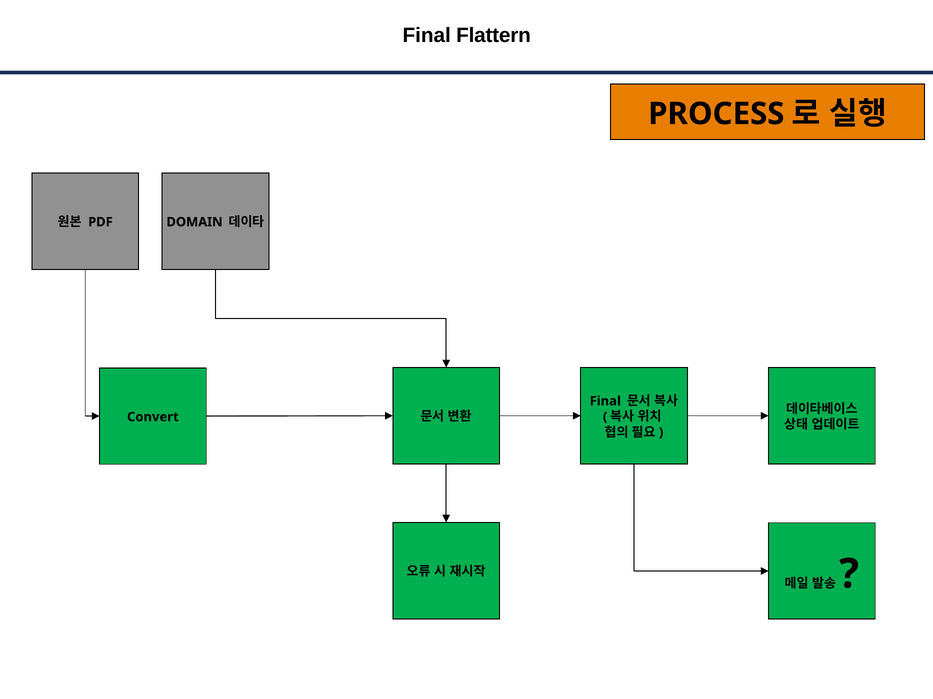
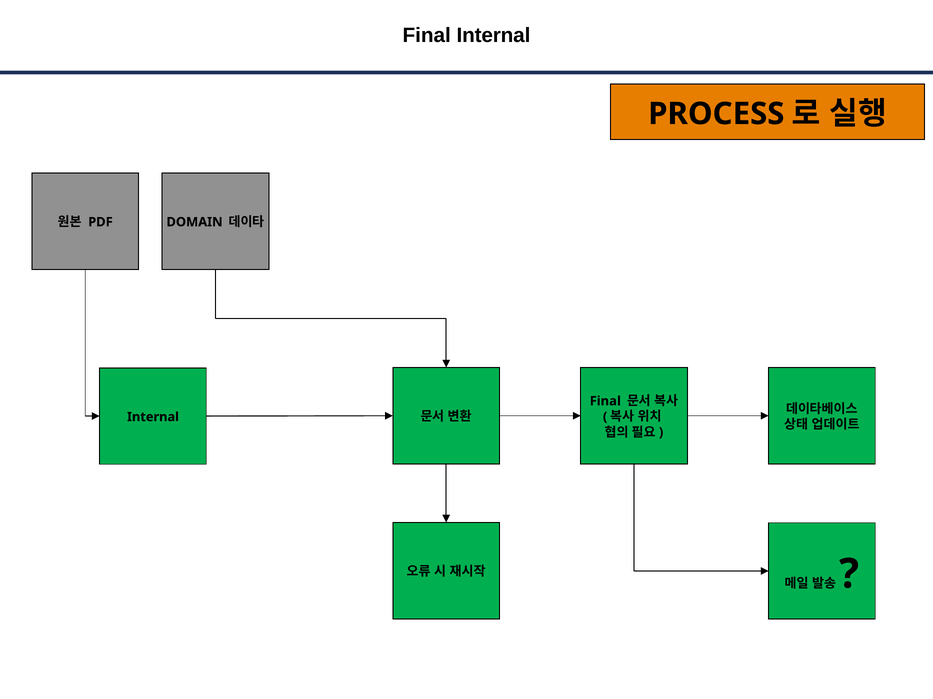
Final Flattern: Flattern -> Internal
Convert at (153, 417): Convert -> Internal
